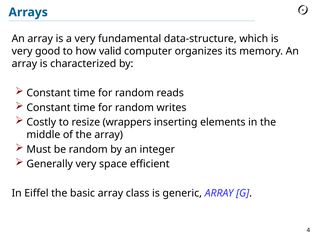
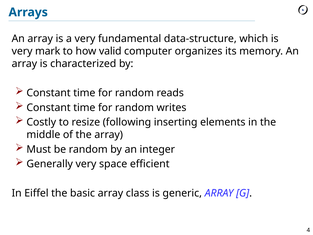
good: good -> mark
wrappers: wrappers -> following
